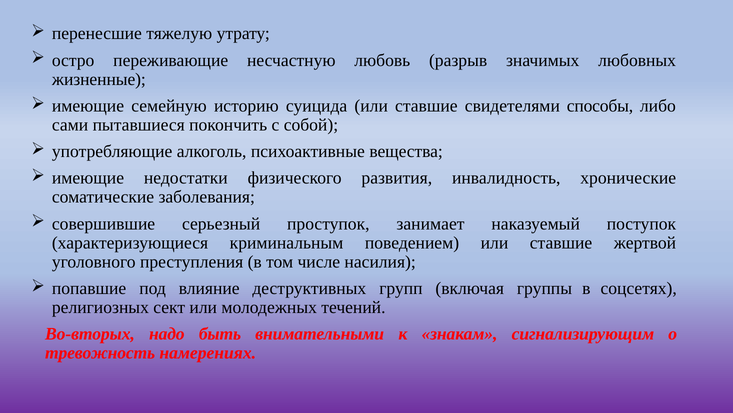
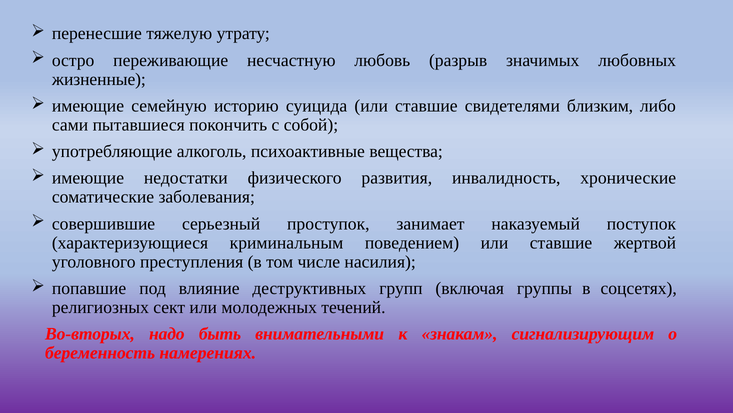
способы: способы -> близким
тревожность: тревожность -> беременность
